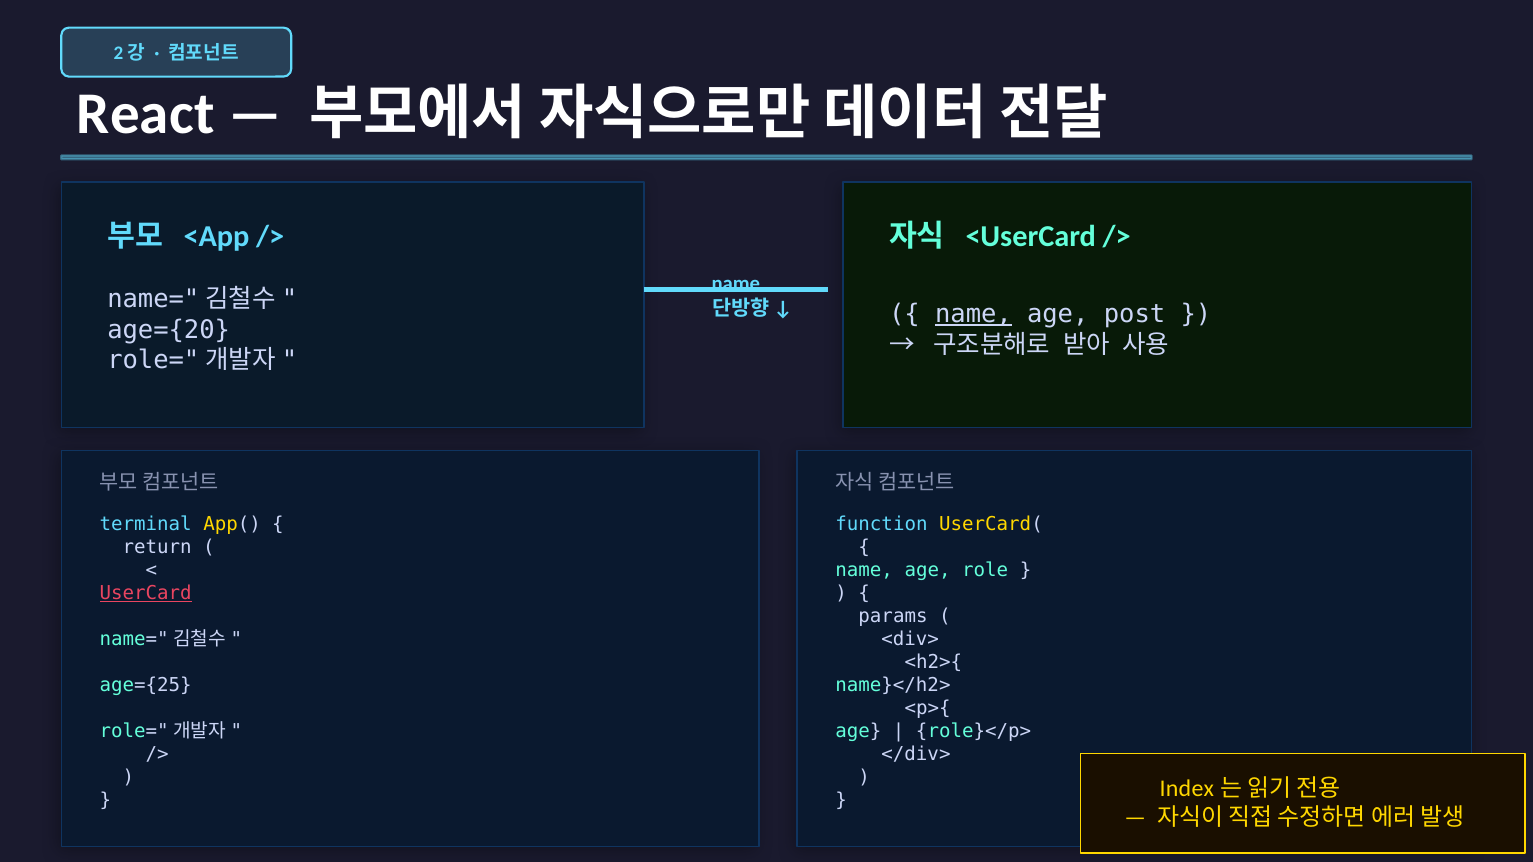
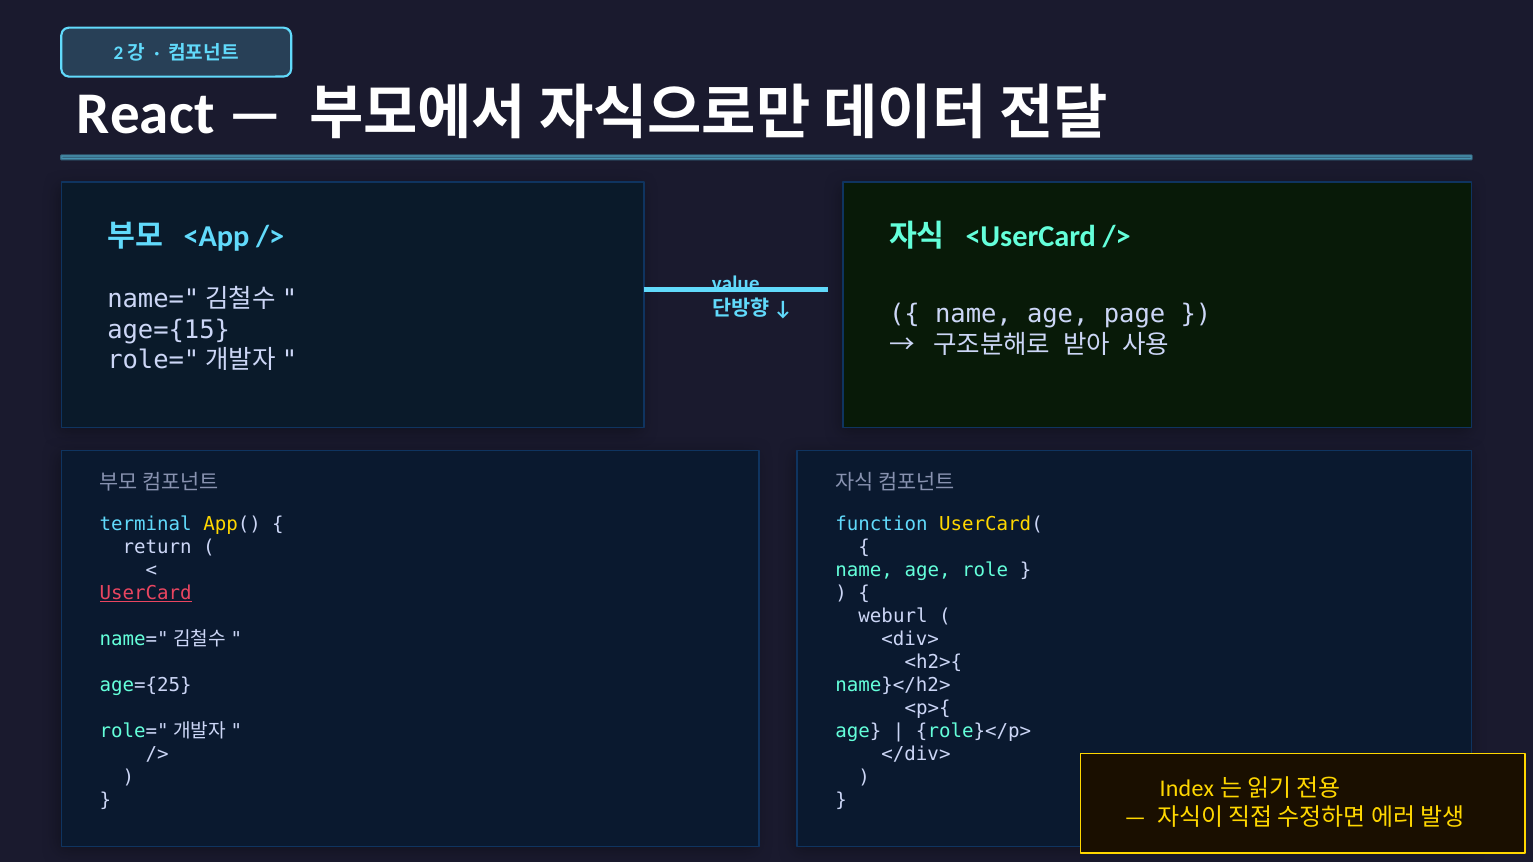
name at (736, 284): name -> value
name at (973, 314) underline: present -> none
post: post -> page
age={20: age={20 -> age={15
params: params -> weburl
